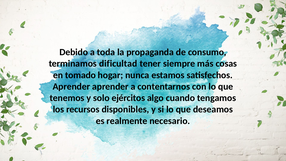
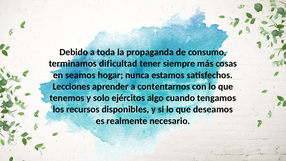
tomado: tomado -> seamos
Aprender at (71, 86): Aprender -> Lecciones
